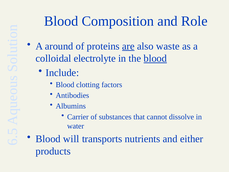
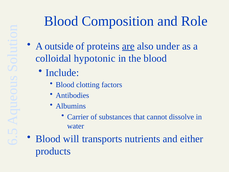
around: around -> outside
waste: waste -> under
electrolyte: electrolyte -> hypotonic
blood at (155, 58) underline: present -> none
